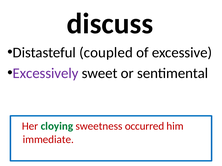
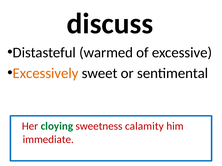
coupled: coupled -> warmed
Excessively colour: purple -> orange
occurred: occurred -> calamity
